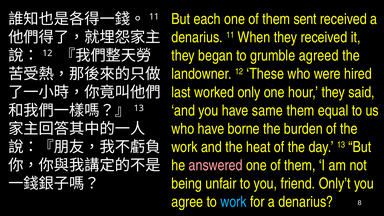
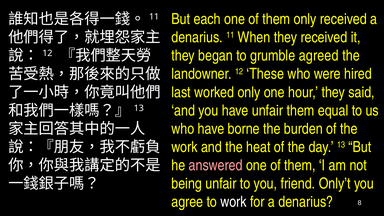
them sent: sent -> only
have same: same -> unfair
work at (233, 202) colour: light blue -> white
